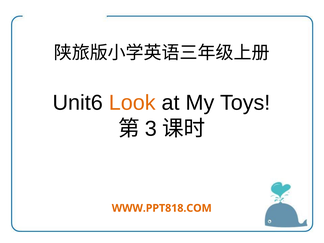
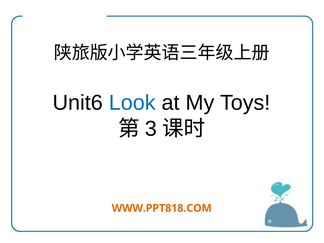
Look colour: orange -> blue
